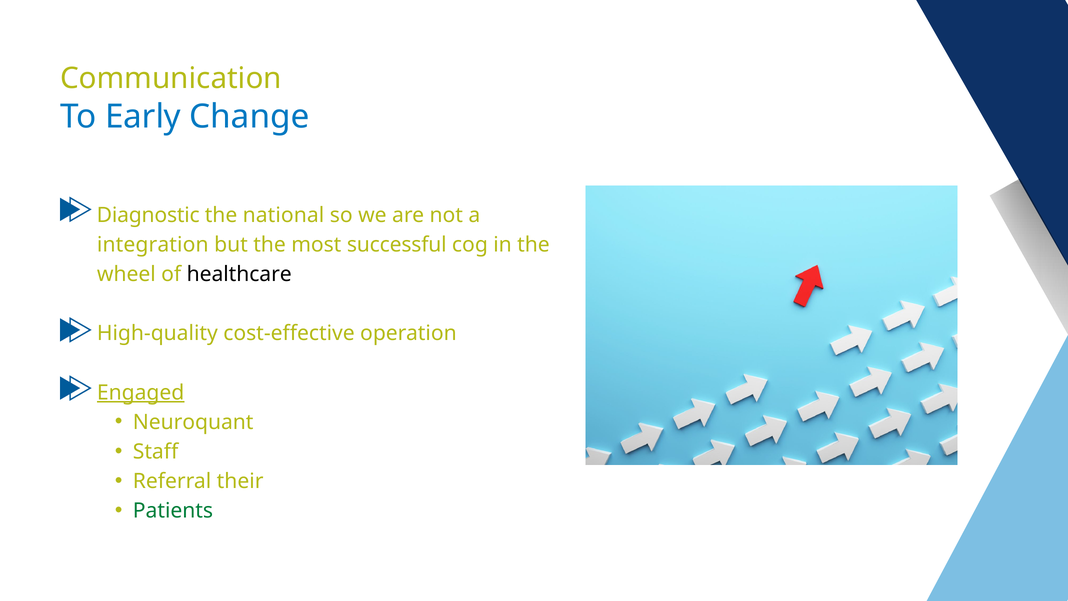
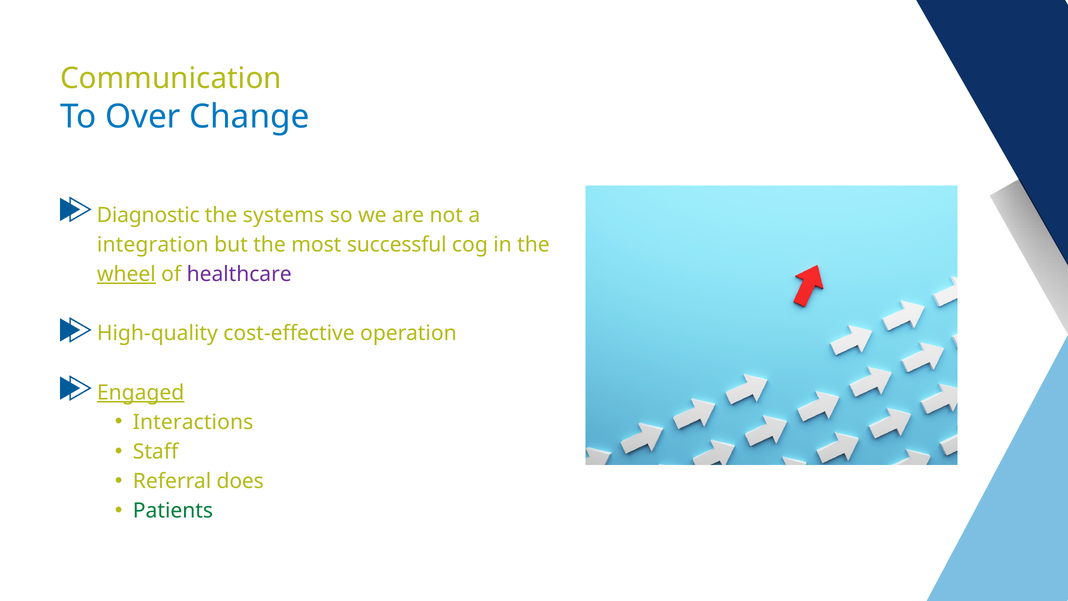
Early: Early -> Over
national: national -> systems
wheel underline: none -> present
healthcare colour: black -> purple
Neuroquant: Neuroquant -> Interactions
their: their -> does
